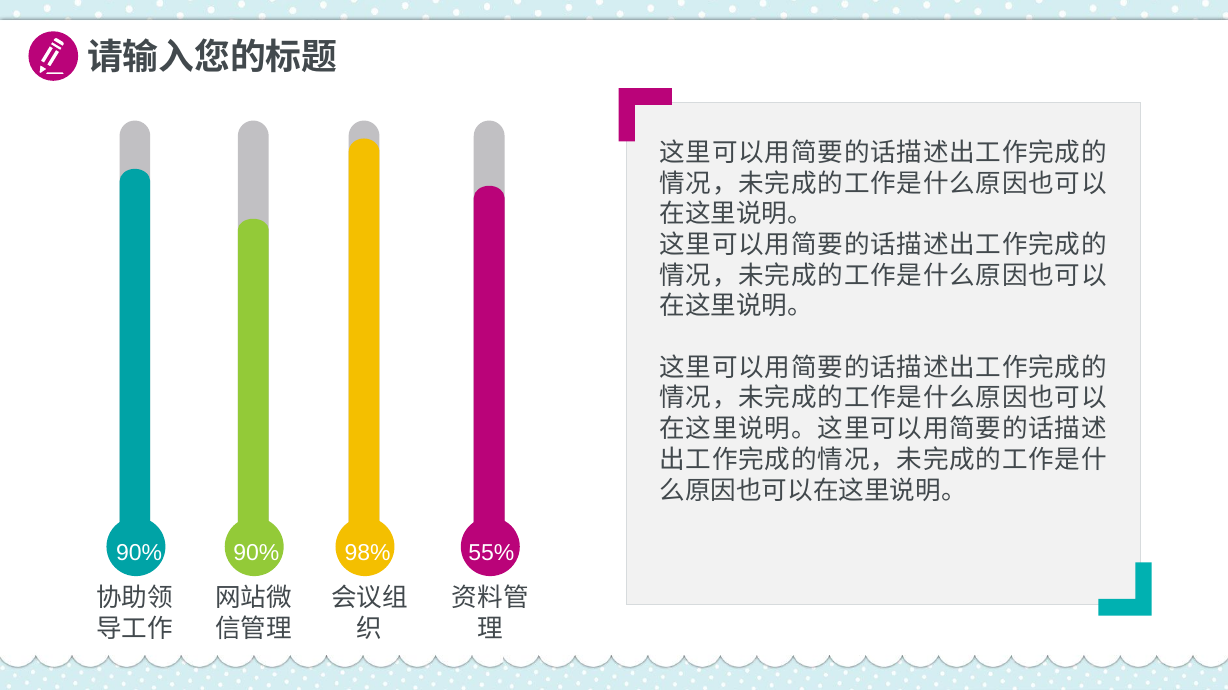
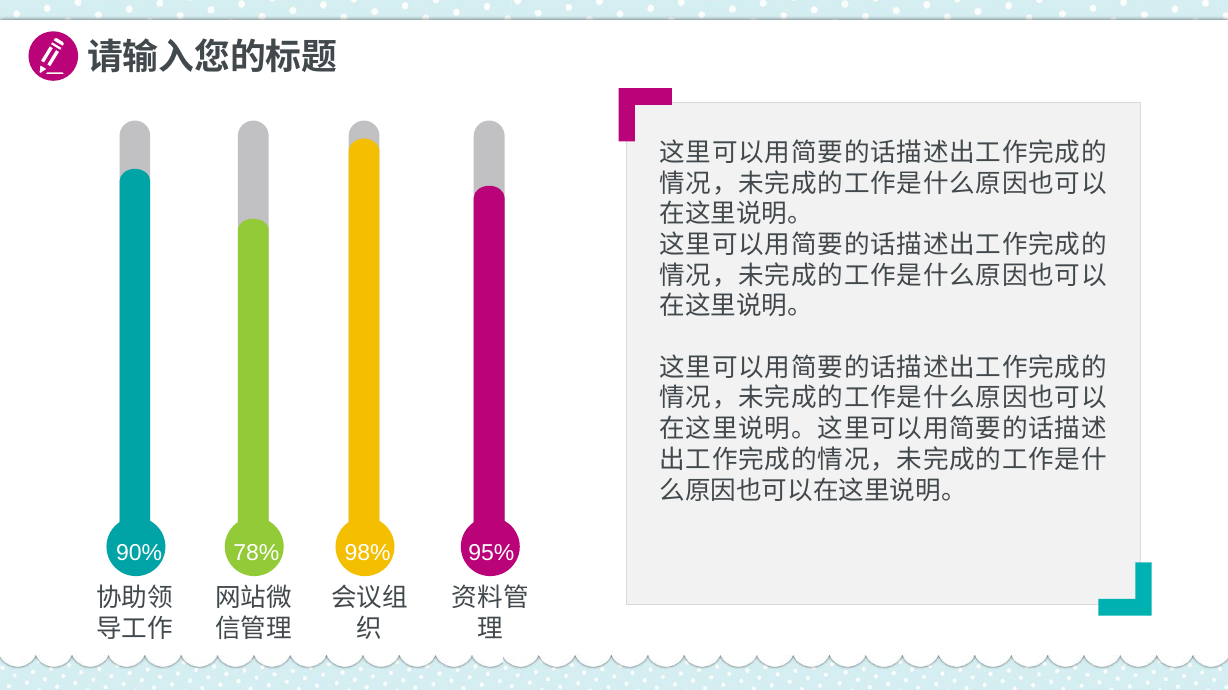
90% 90%: 90% -> 78%
55%: 55% -> 95%
